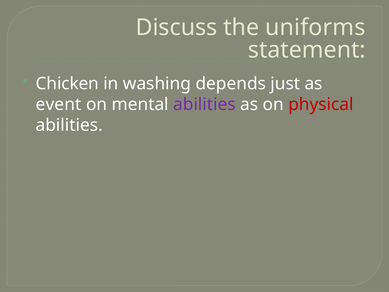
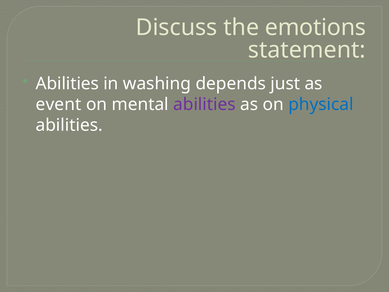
uniforms: uniforms -> emotions
Chicken at (67, 84): Chicken -> Abilities
physical colour: red -> blue
